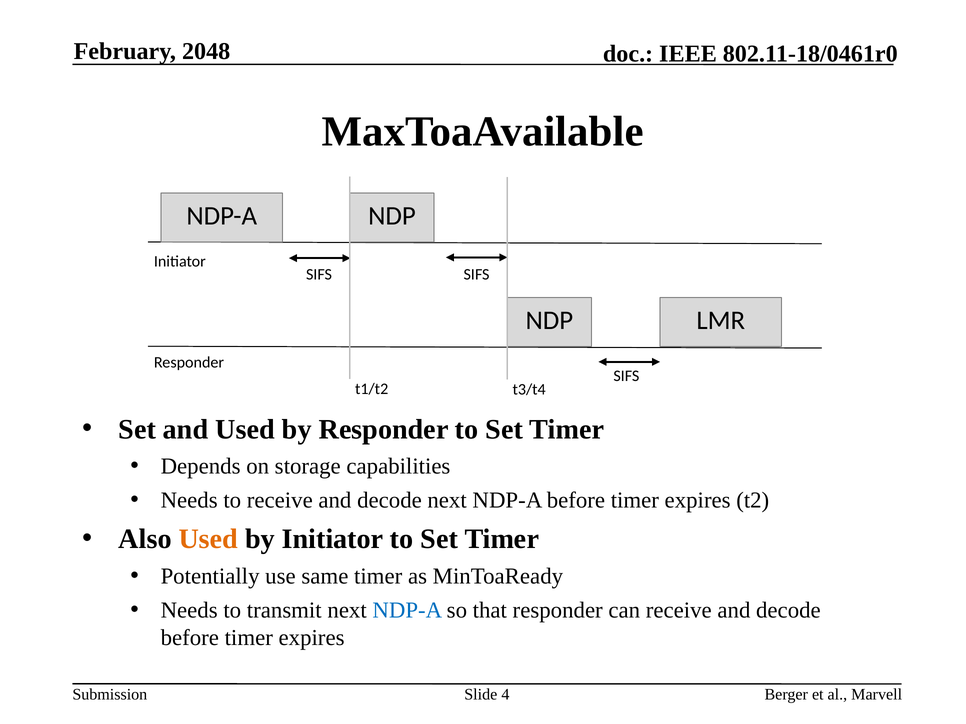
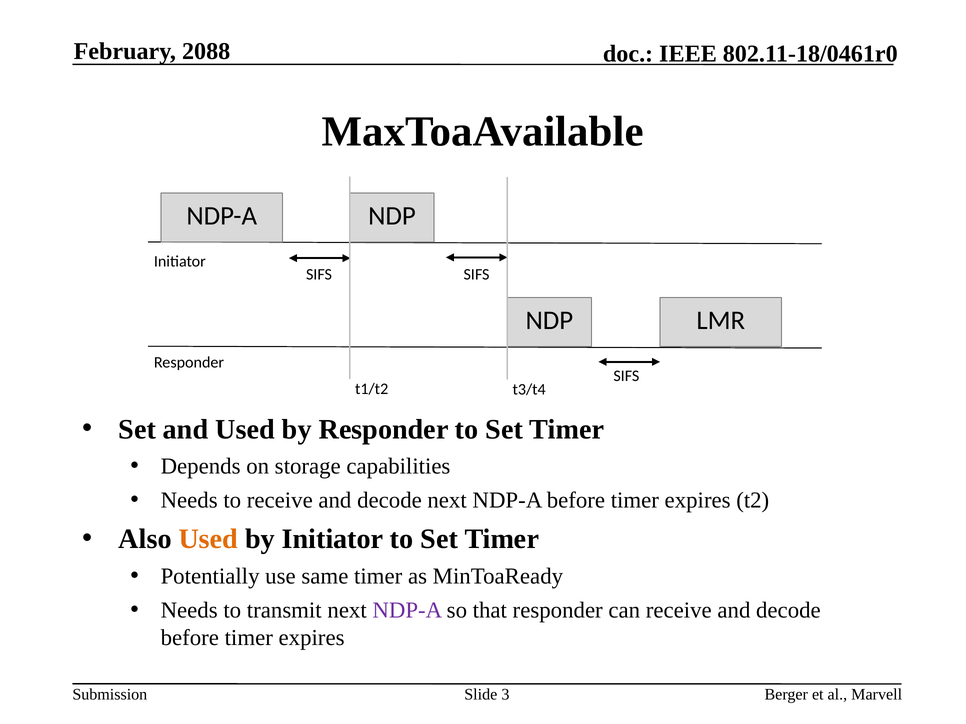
2048: 2048 -> 2088
NDP-A at (407, 611) colour: blue -> purple
4: 4 -> 3
